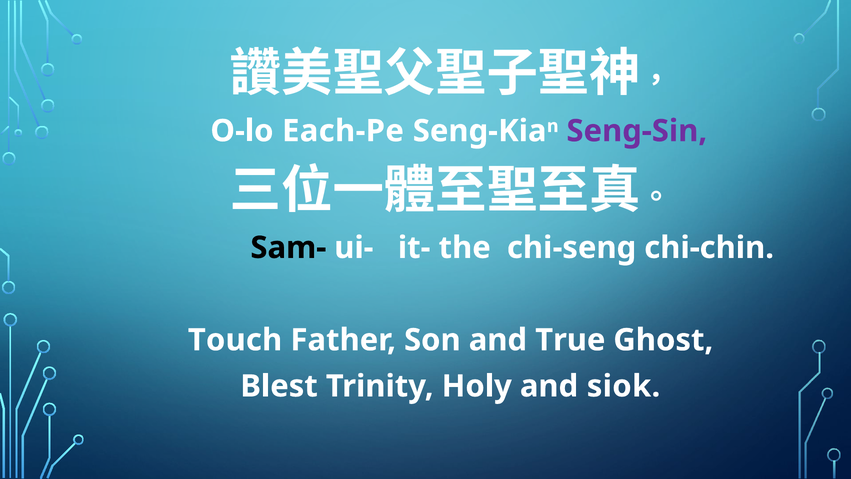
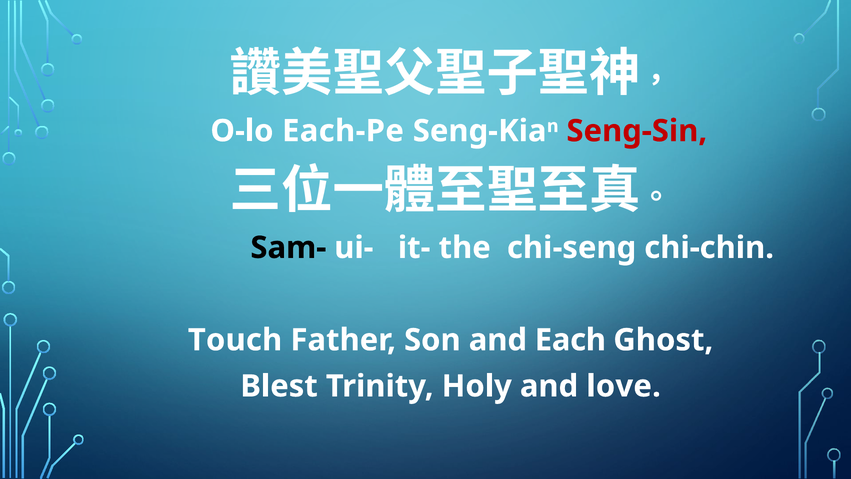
Seng-Sin colour: purple -> red
True: True -> Each
siok: siok -> love
